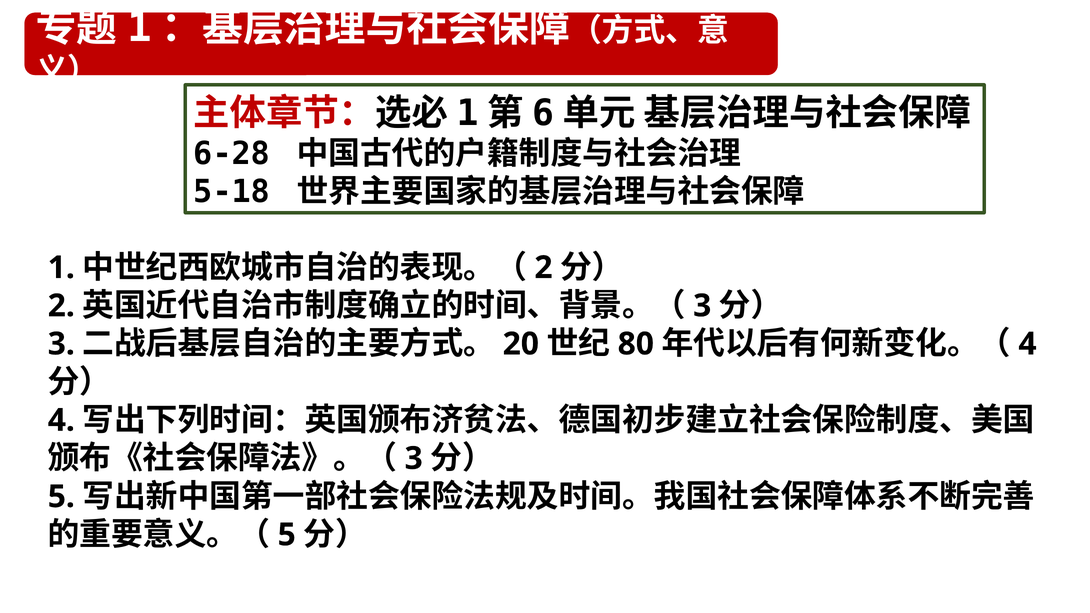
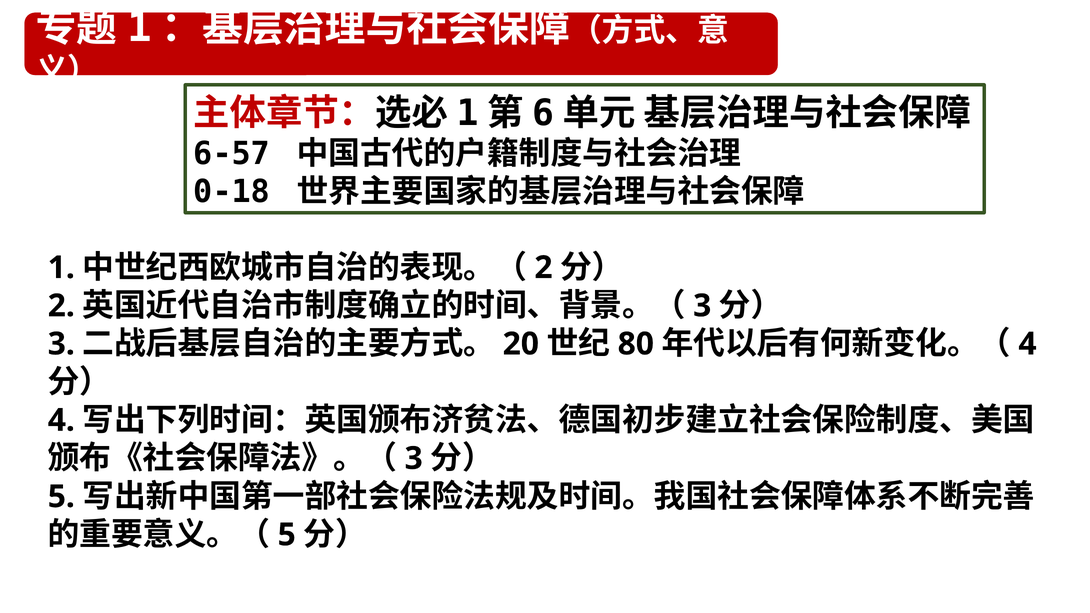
6-28: 6-28 -> 6-57
5-18: 5-18 -> 0-18
